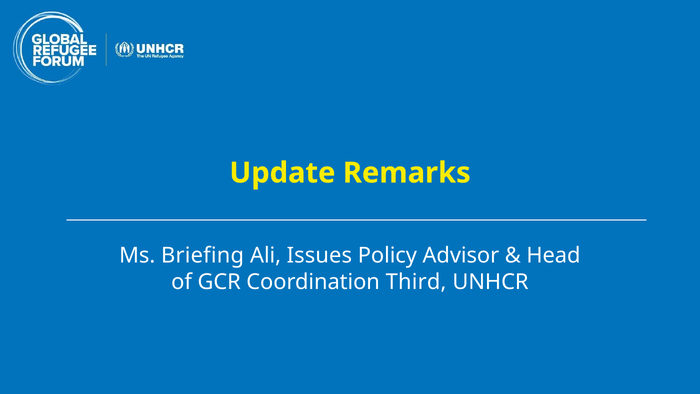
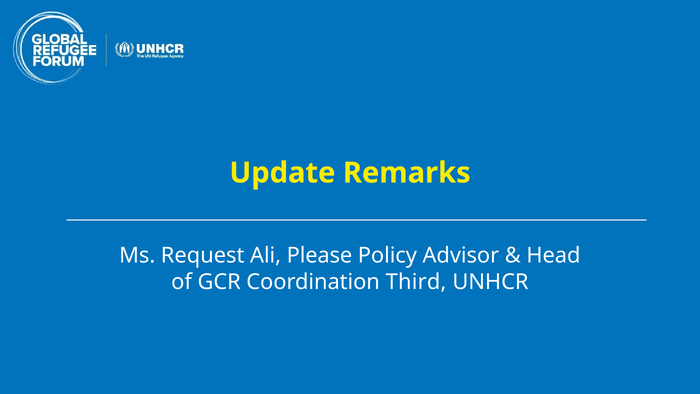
Briefing: Briefing -> Request
Issues: Issues -> Please
